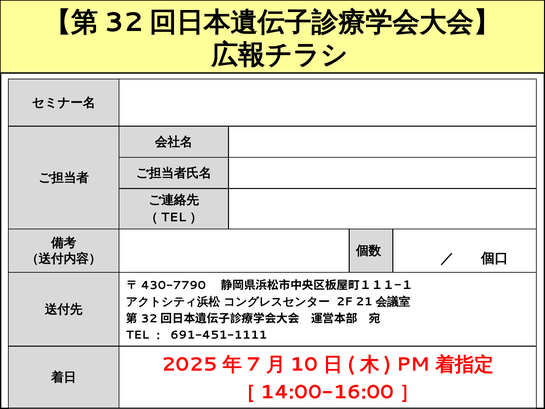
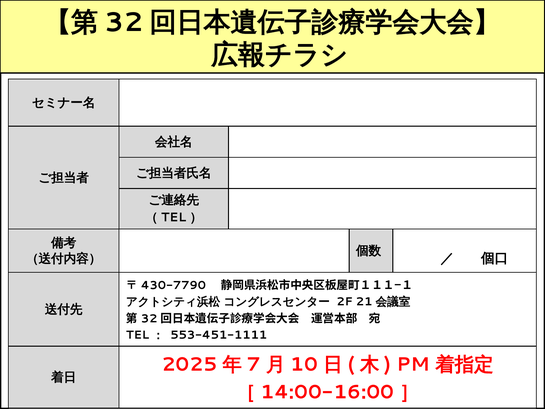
691-451-1111: 691-451-1111 -> 553-451-1111
